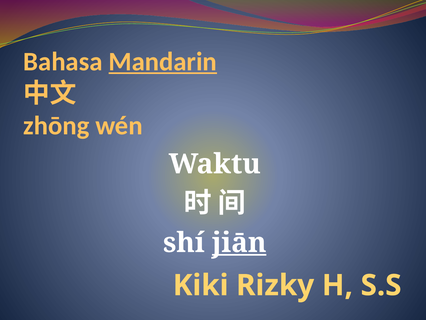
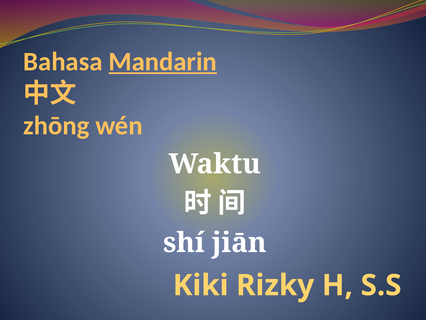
jiān underline: present -> none
